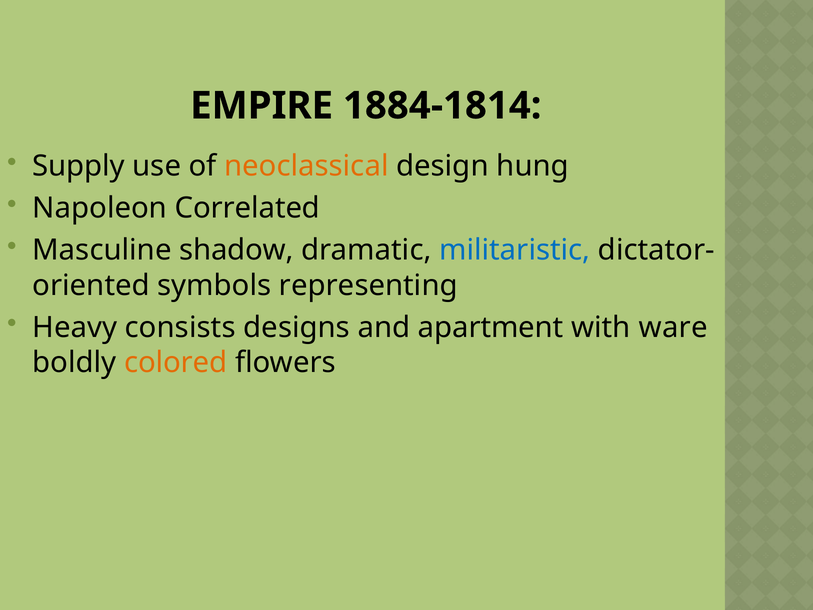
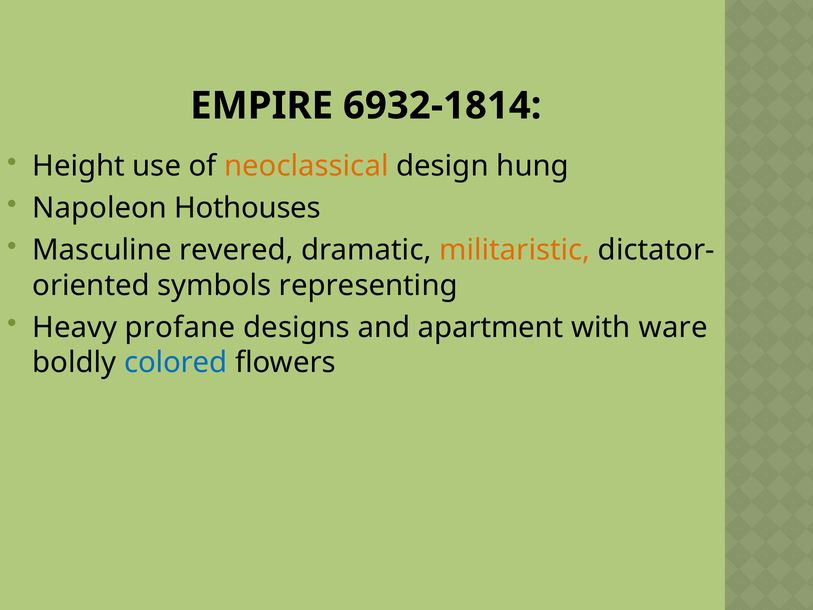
1884-1814: 1884-1814 -> 6932-1814
Supply: Supply -> Height
Correlated: Correlated -> Hothouses
shadow: shadow -> revered
militaristic colour: blue -> orange
consists: consists -> profane
colored colour: orange -> blue
